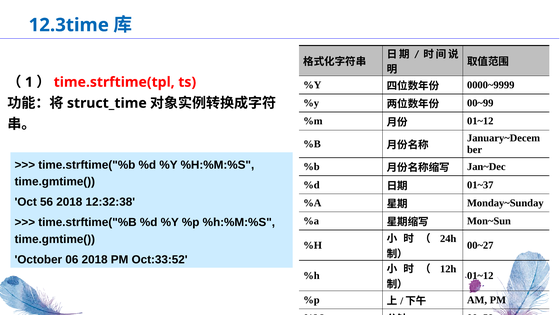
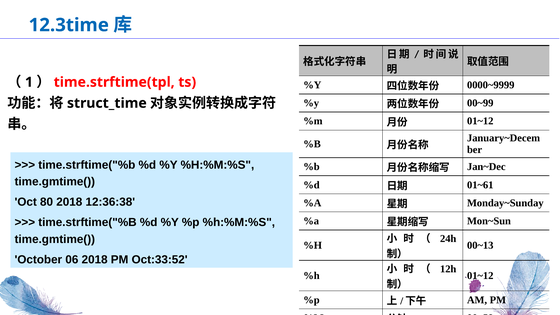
01~37: 01~37 -> 01~61
56: 56 -> 80
12:32:38: 12:32:38 -> 12:36:38
00~27: 00~27 -> 00~13
